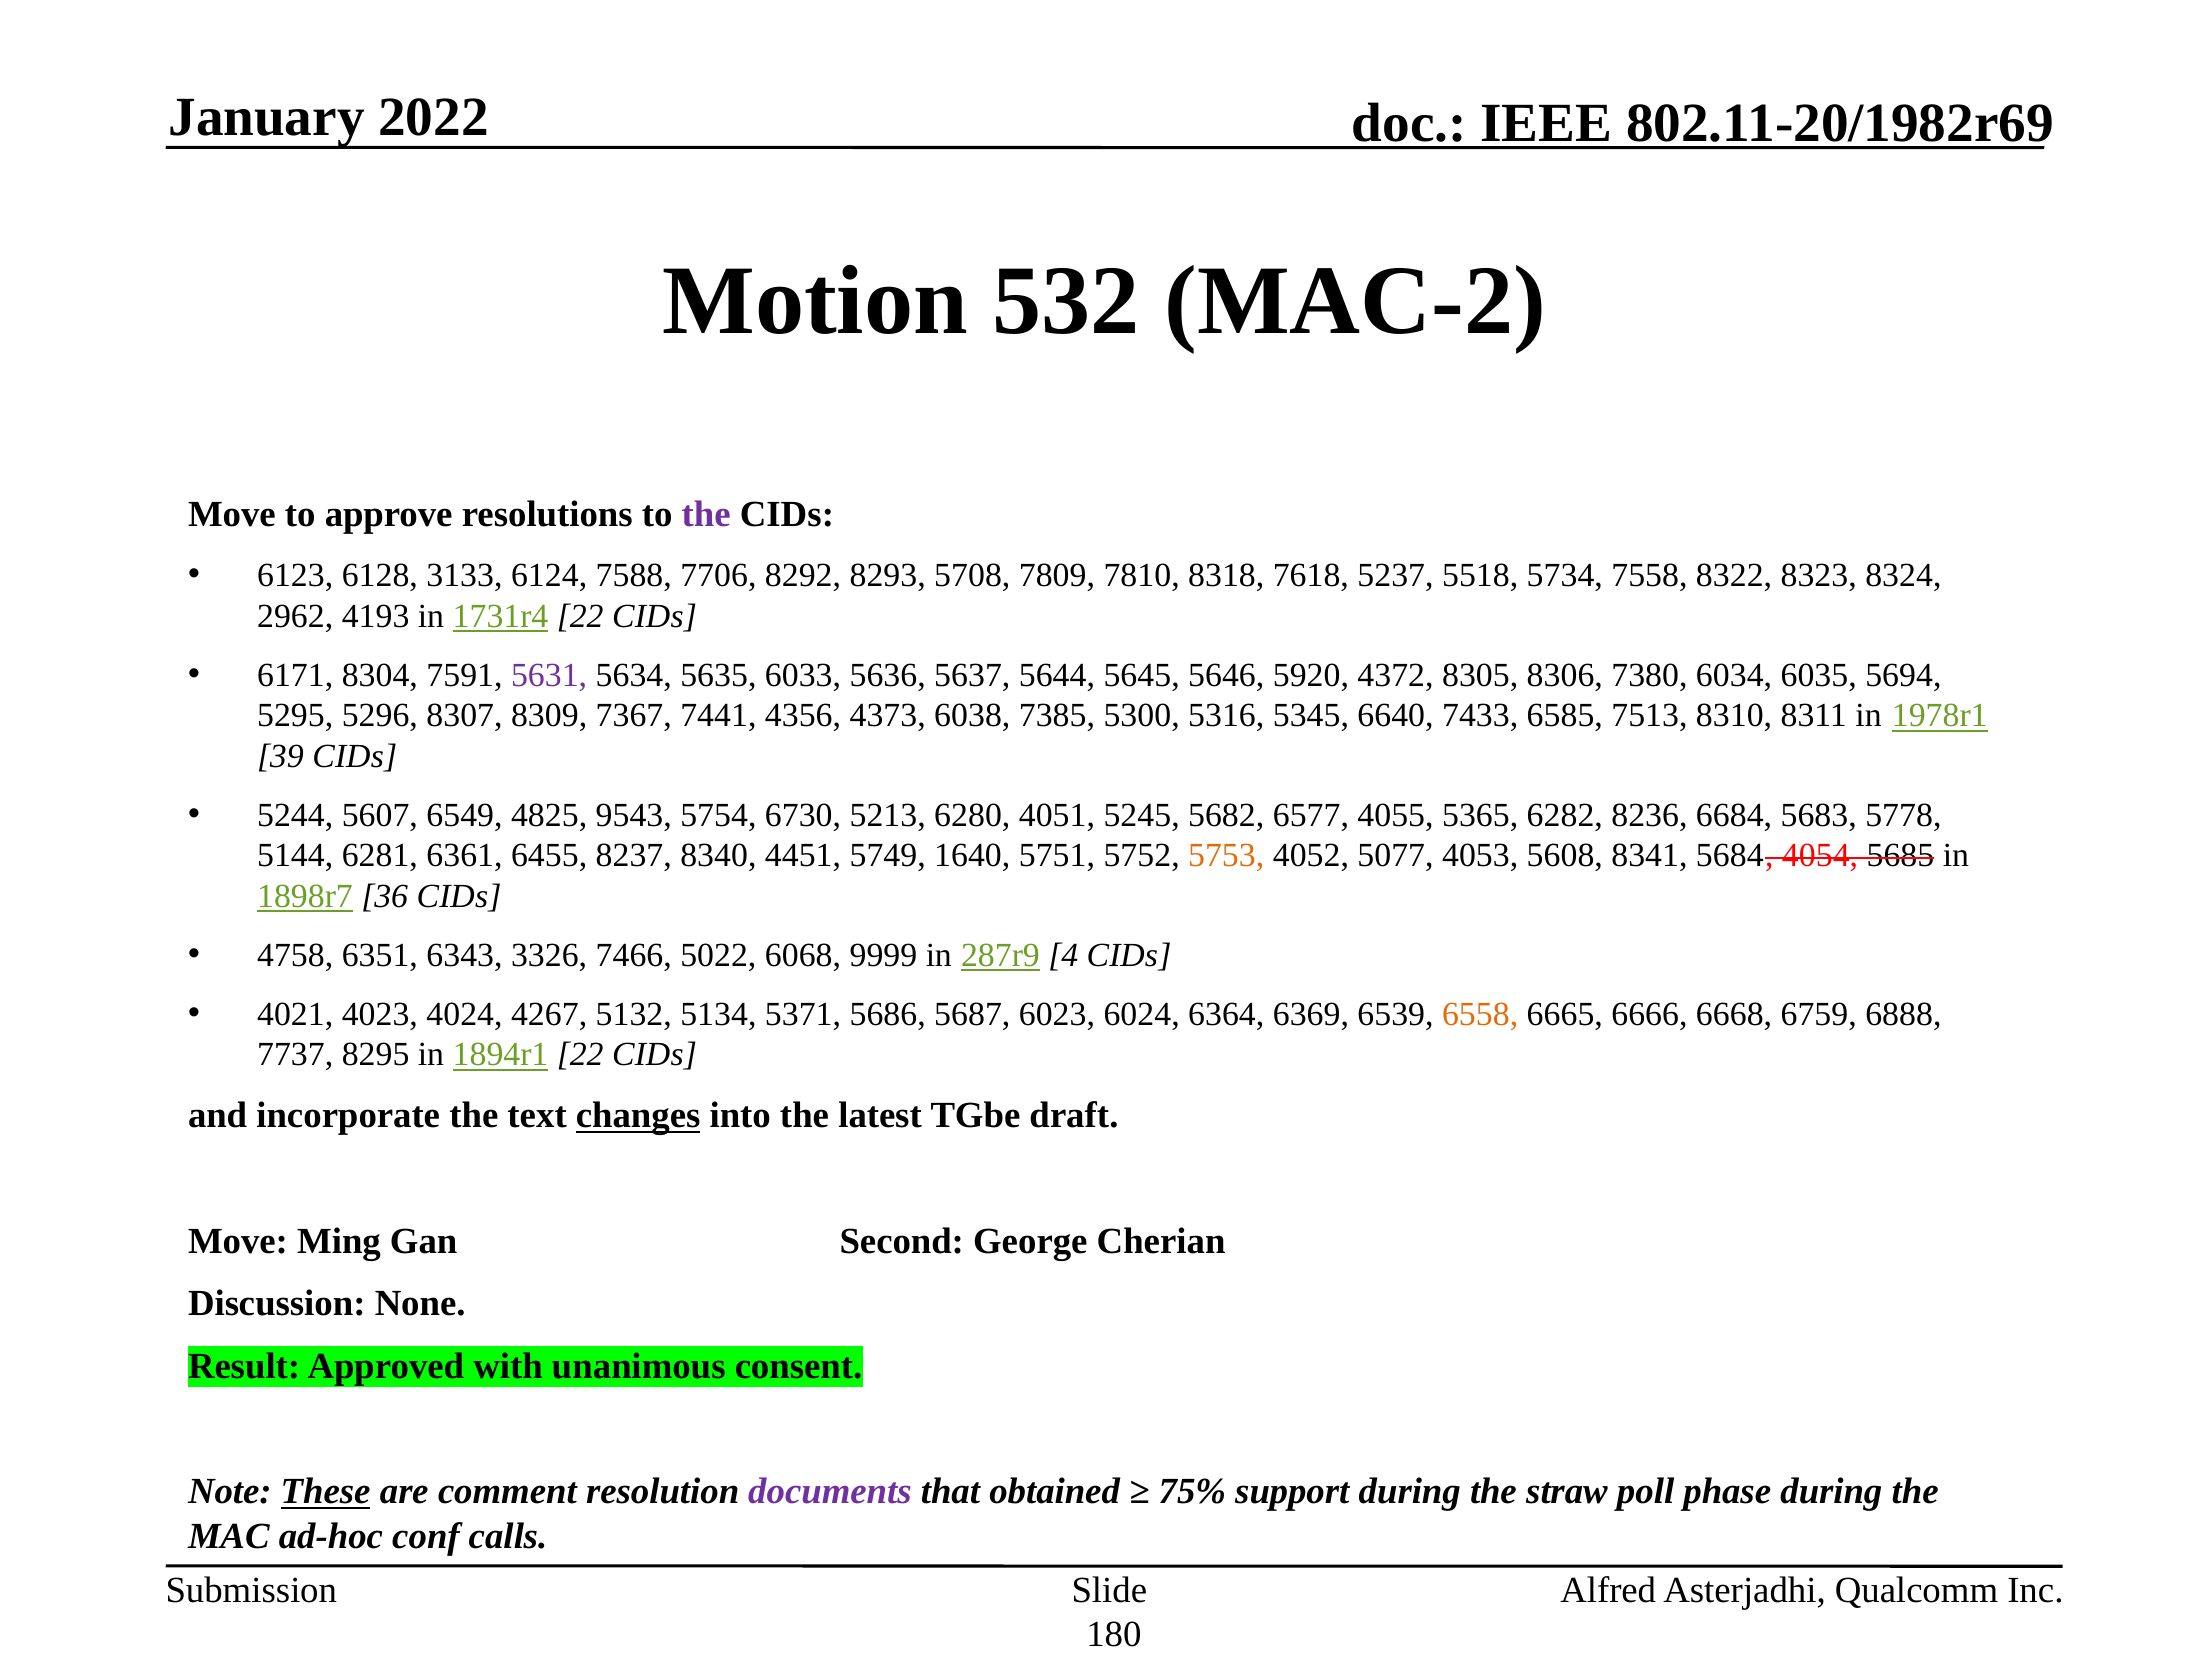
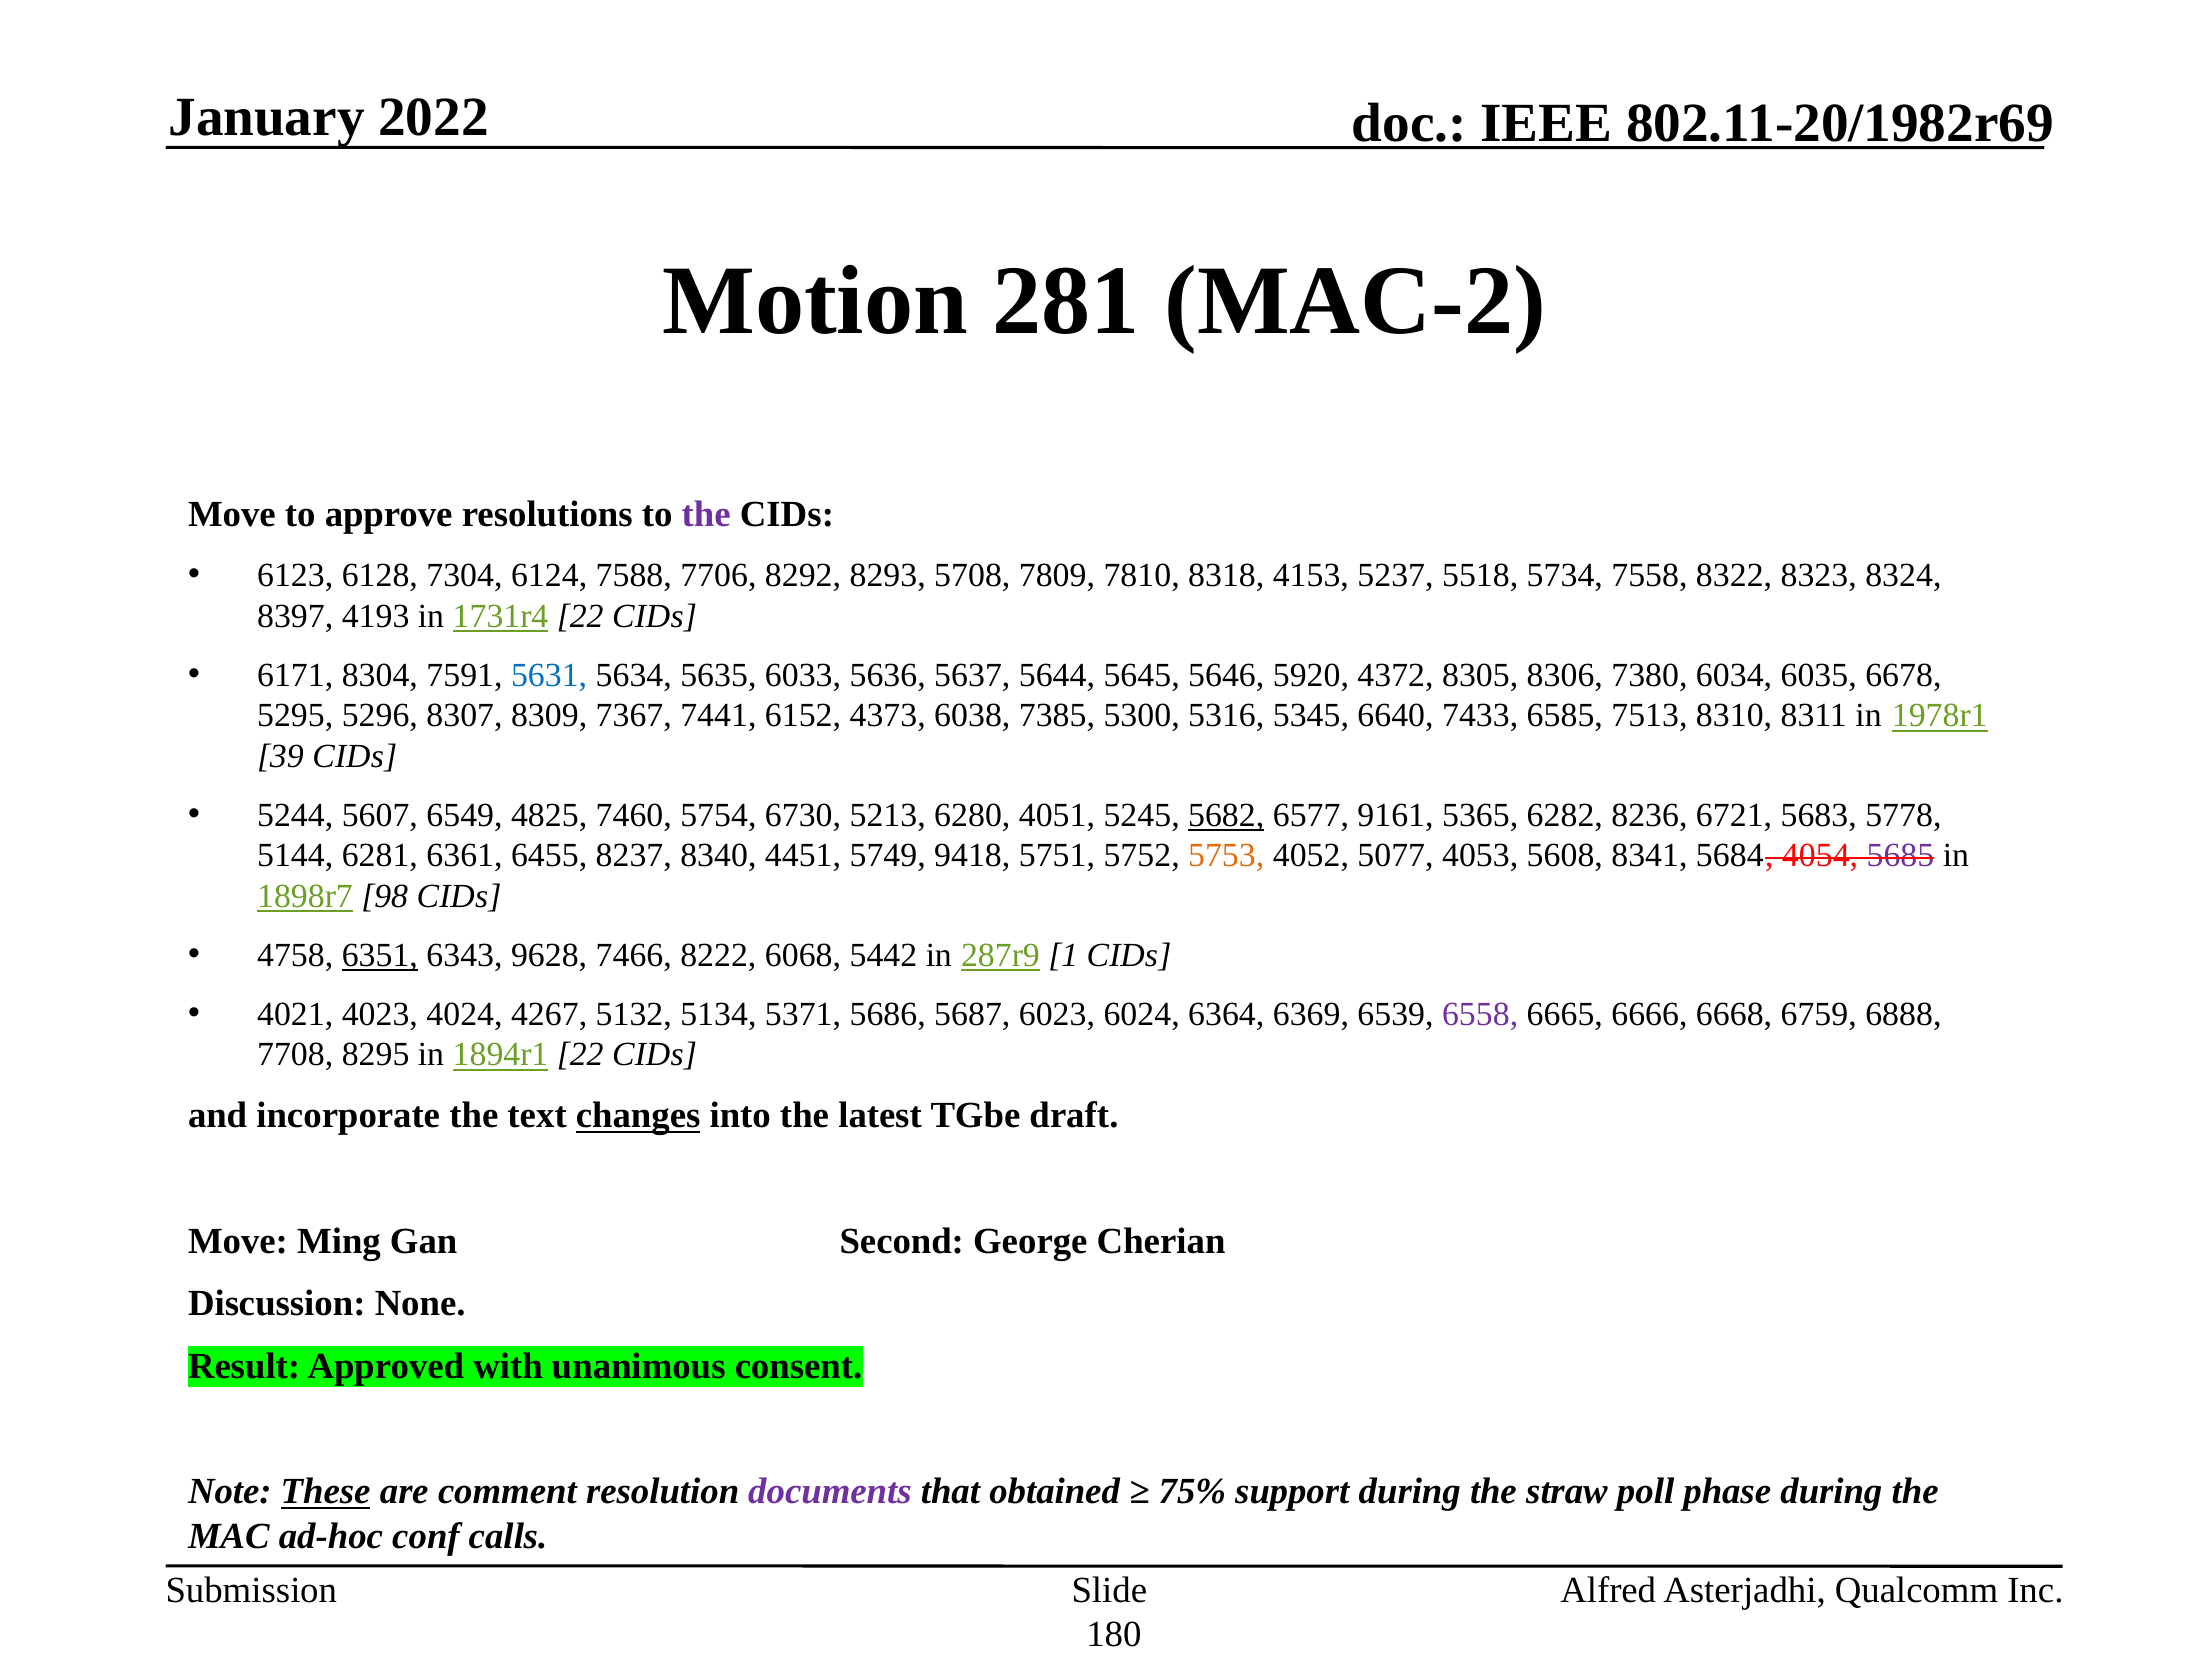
532: 532 -> 281
3133: 3133 -> 7304
7618: 7618 -> 4153
2962: 2962 -> 8397
5631 colour: purple -> blue
5694: 5694 -> 6678
4356: 4356 -> 6152
9543: 9543 -> 7460
5682 underline: none -> present
4055: 4055 -> 9161
6684: 6684 -> 6721
1640: 1640 -> 9418
5685 colour: black -> purple
36: 36 -> 98
6351 underline: none -> present
3326: 3326 -> 9628
5022: 5022 -> 8222
9999: 9999 -> 5442
4: 4 -> 1
6558 colour: orange -> purple
7737: 7737 -> 7708
